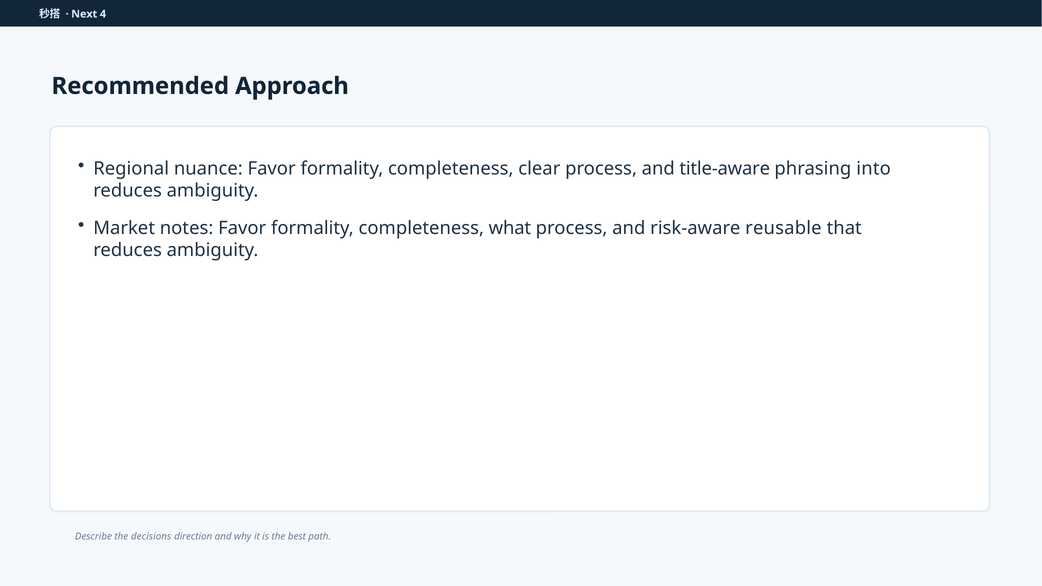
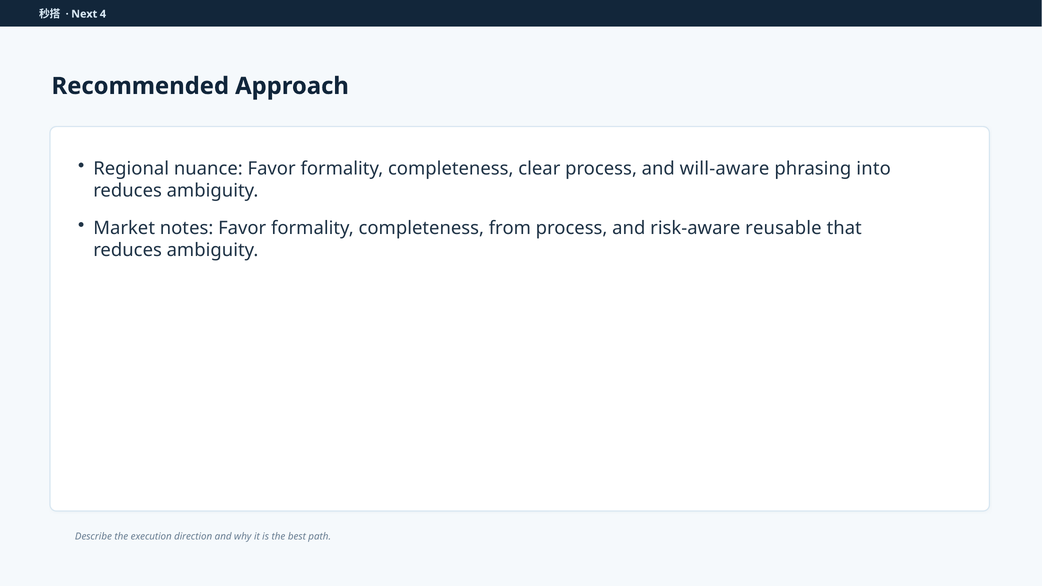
title-aware: title-aware -> will-aware
what: what -> from
decisions: decisions -> execution
